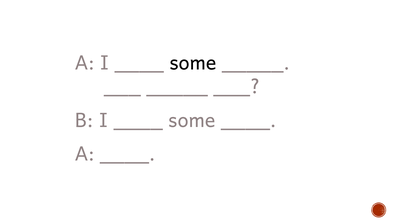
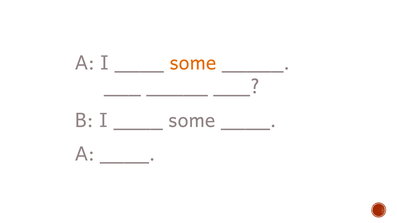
some at (193, 63) colour: black -> orange
